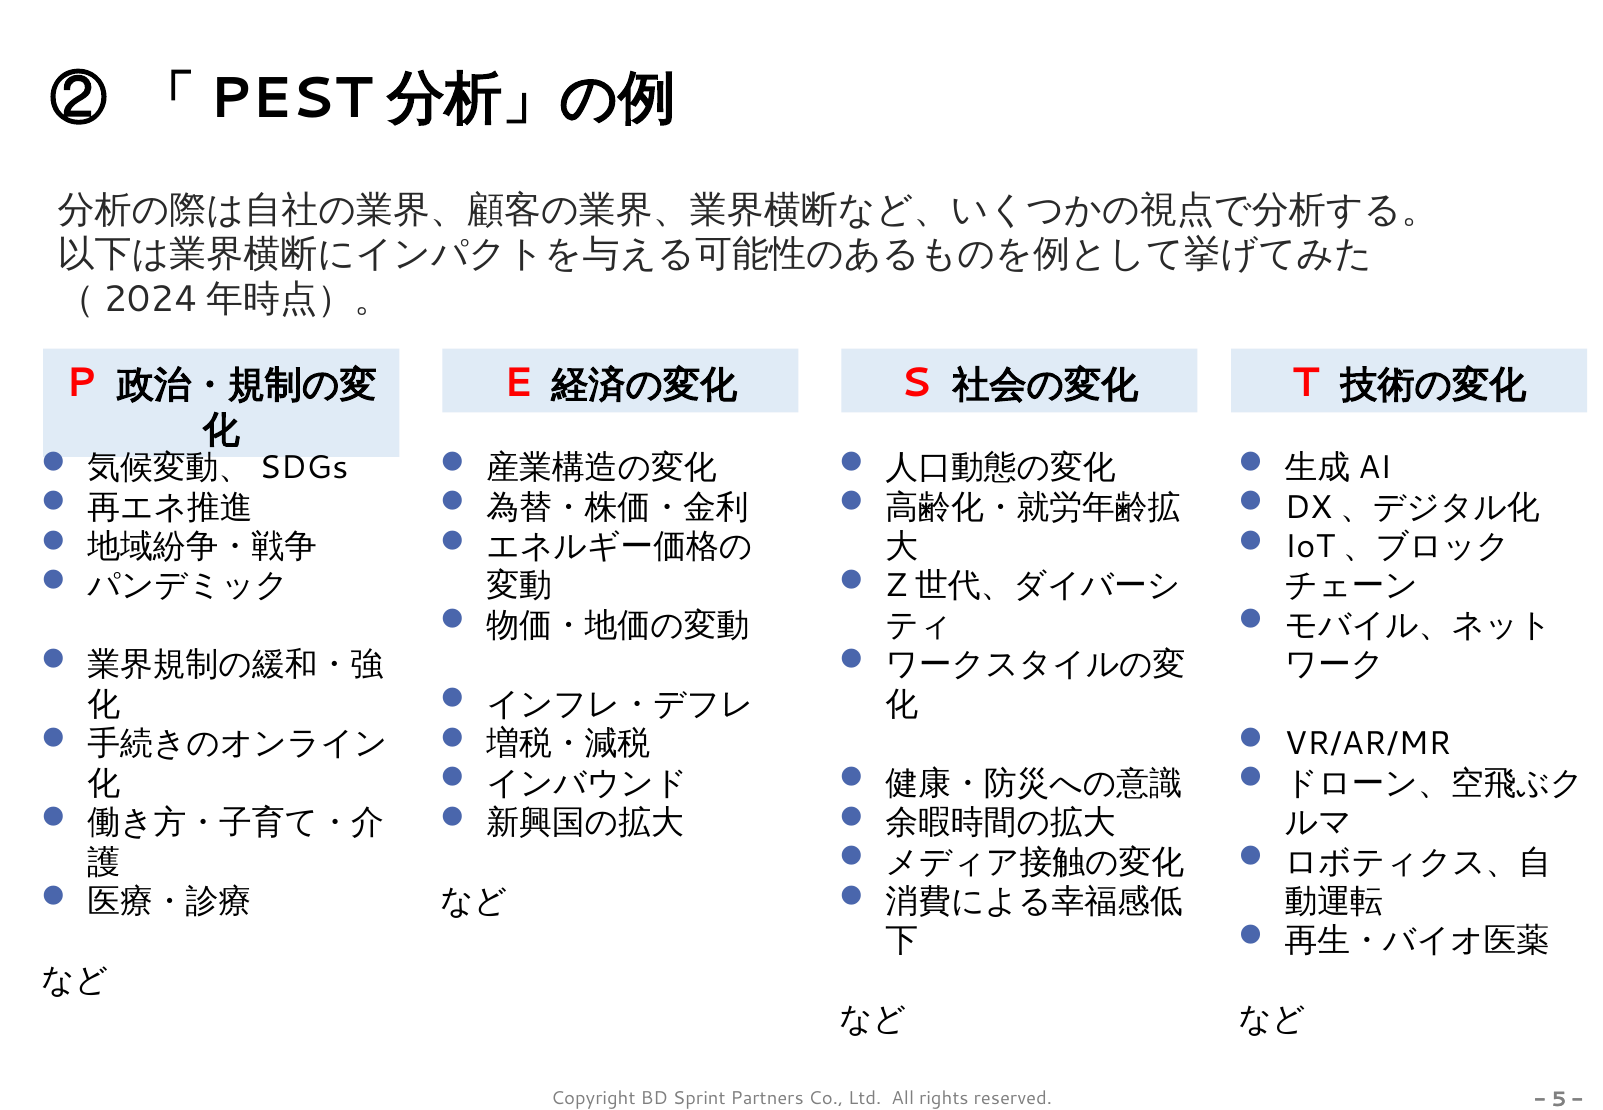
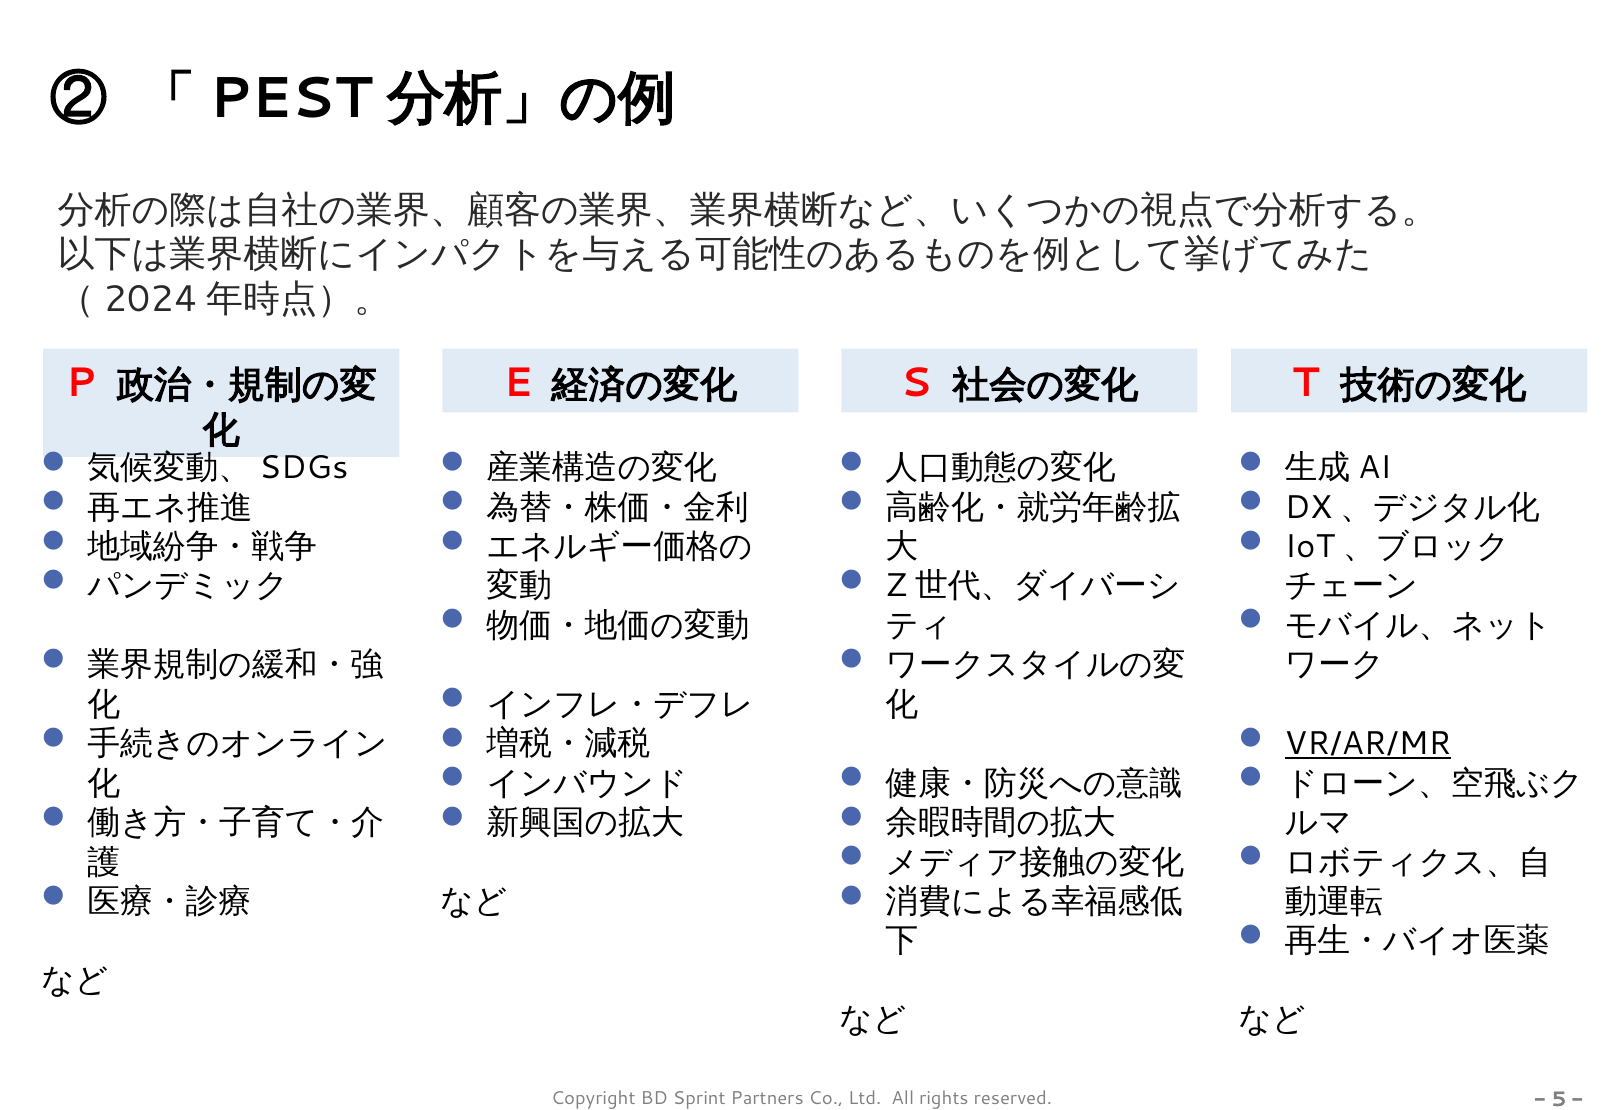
VR/AR/MR underline: none -> present
